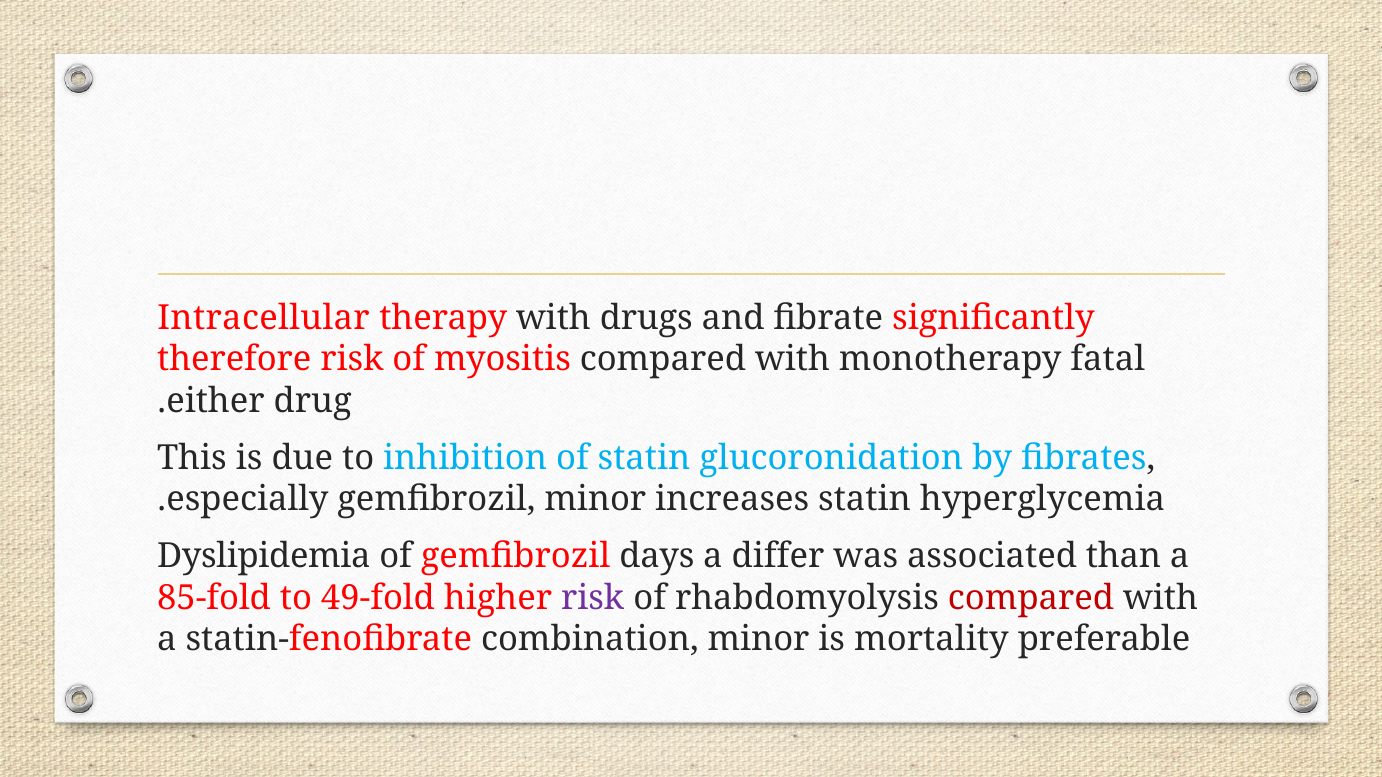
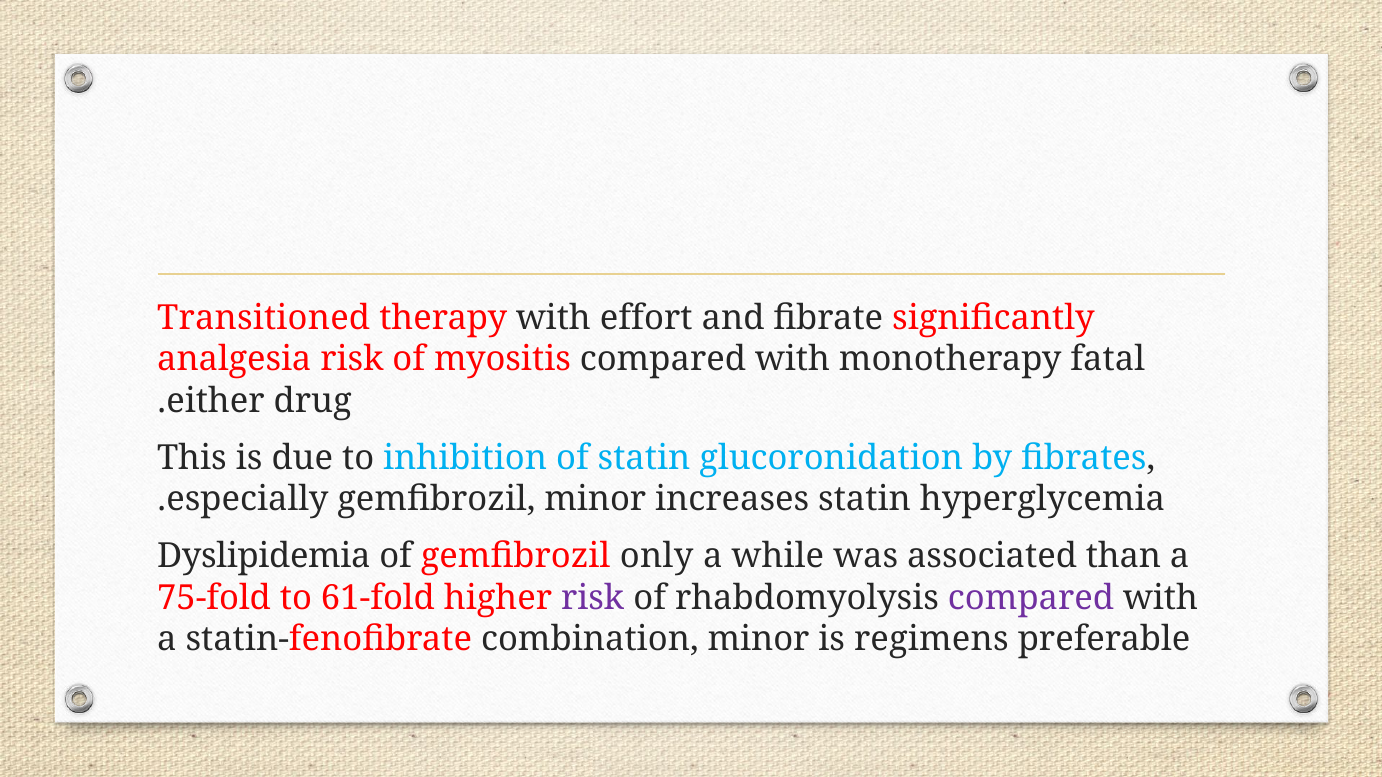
Intracellular: Intracellular -> Transitioned
drugs: drugs -> effort
therefore: therefore -> analgesia
days: days -> only
differ: differ -> while
85-fold: 85-fold -> 75-fold
49-fold: 49-fold -> 61-fold
compared at (1031, 598) colour: red -> purple
mortality: mortality -> regimens
